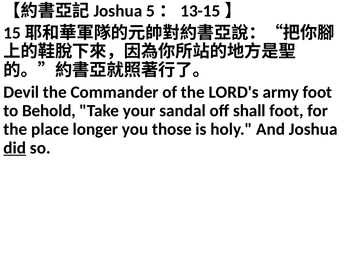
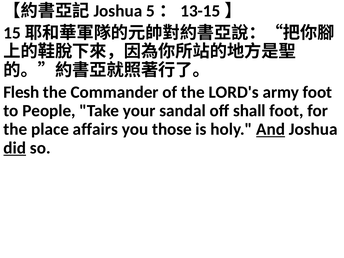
Devil: Devil -> Flesh
Behold: Behold -> People
longer: longer -> affairs
And underline: none -> present
